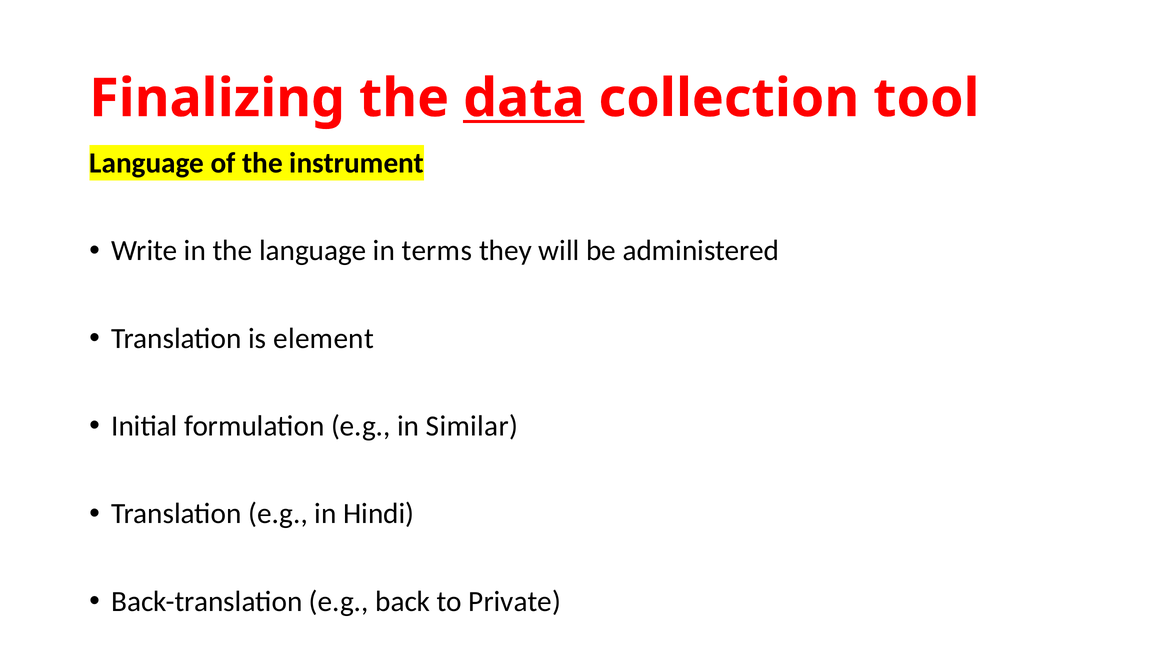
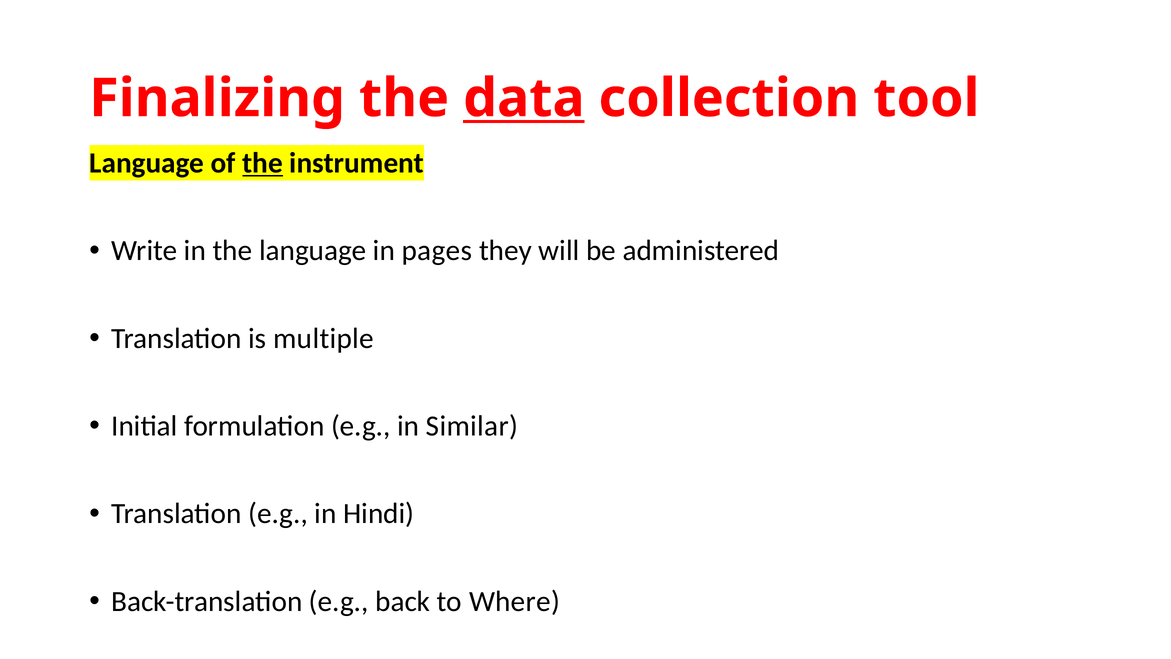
the at (263, 163) underline: none -> present
terms: terms -> pages
element: element -> multiple
Private: Private -> Where
